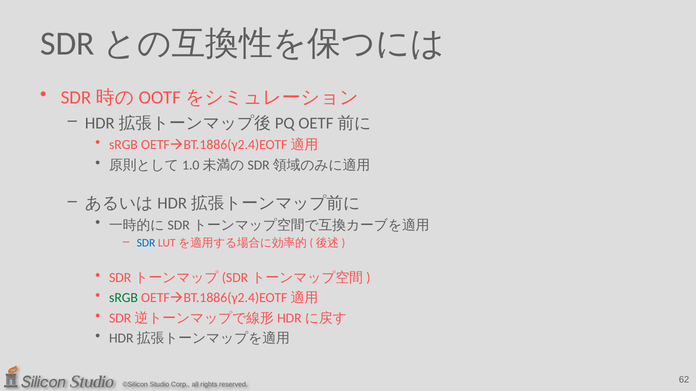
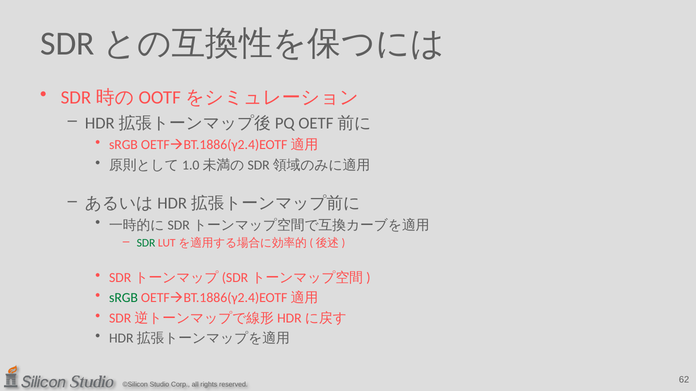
SDR colour: blue -> green
